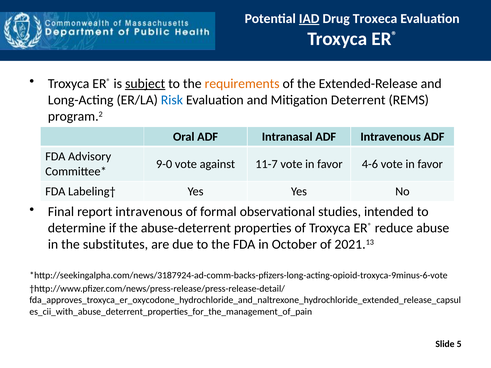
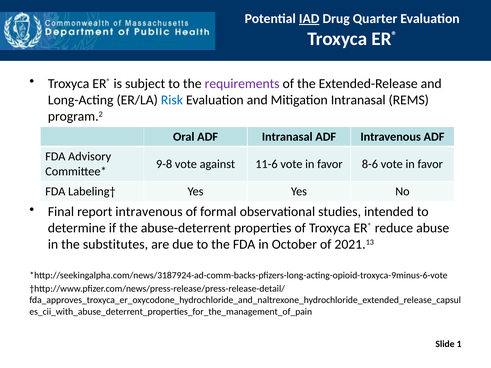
Troxeca: Troxeca -> Quarter
subject underline: present -> none
requirements colour: orange -> purple
Mitigation Deterrent: Deterrent -> Intranasal
9-0: 9-0 -> 9-8
11-7: 11-7 -> 11-6
4-6: 4-6 -> 8-6
5: 5 -> 1
